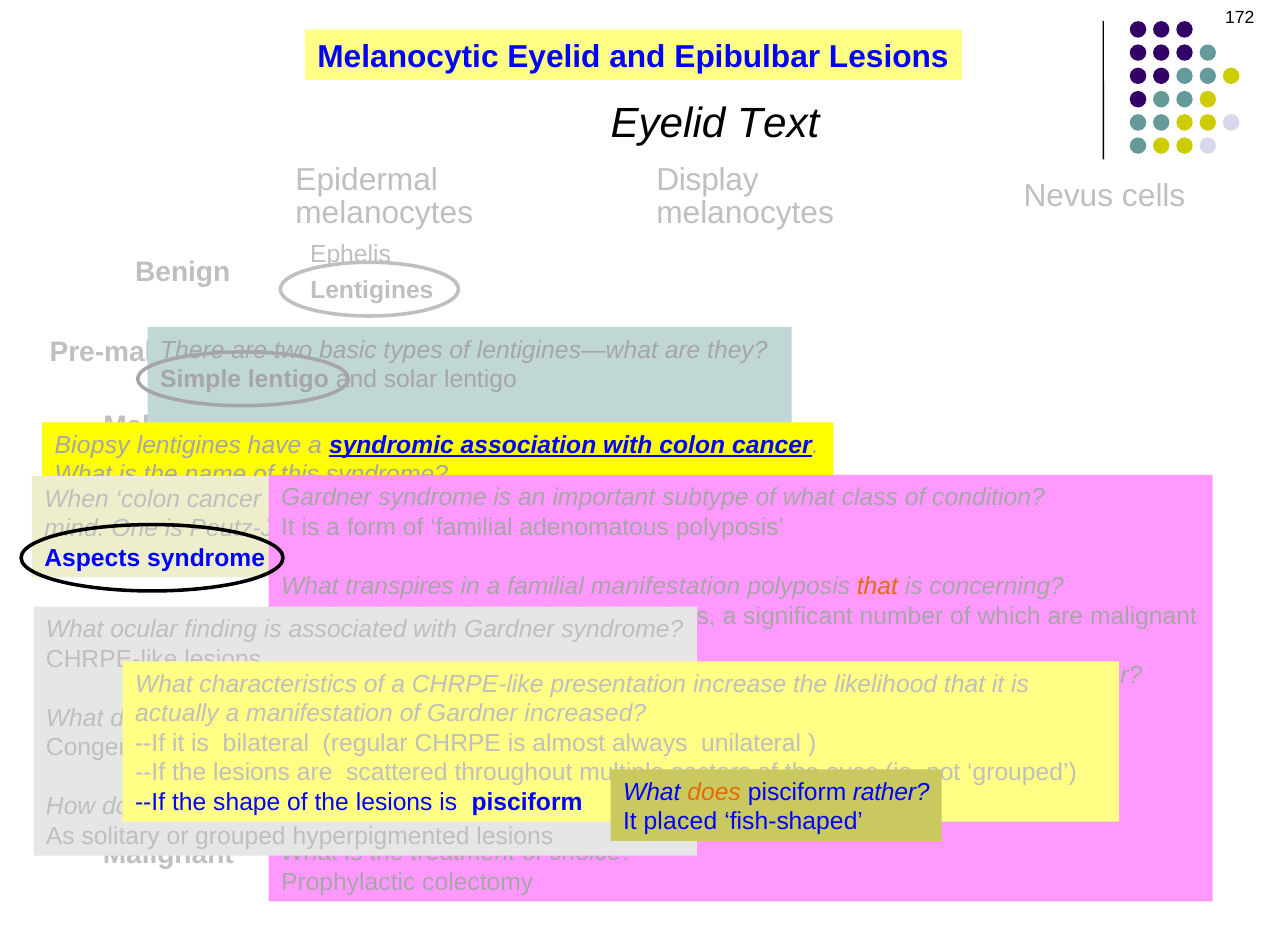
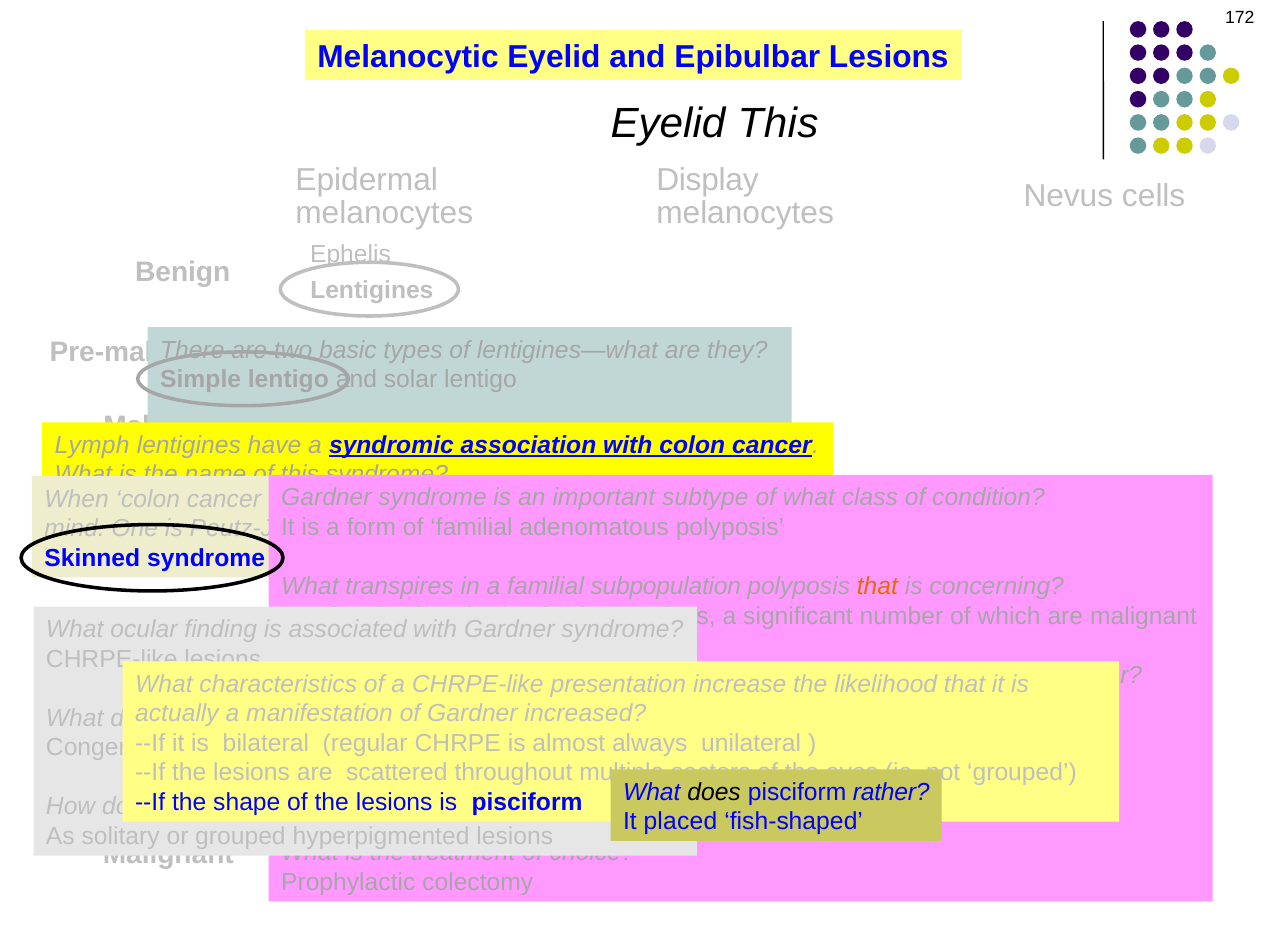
Eyelid Text: Text -> This
Biopsy: Biopsy -> Lymph
Aspects: Aspects -> Skinned
familial manifestation: manifestation -> subpopulation
does at (714, 792) colour: orange -> black
